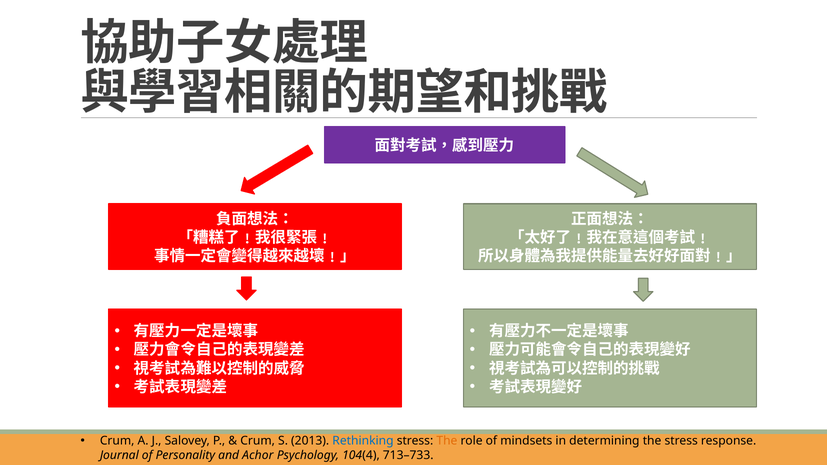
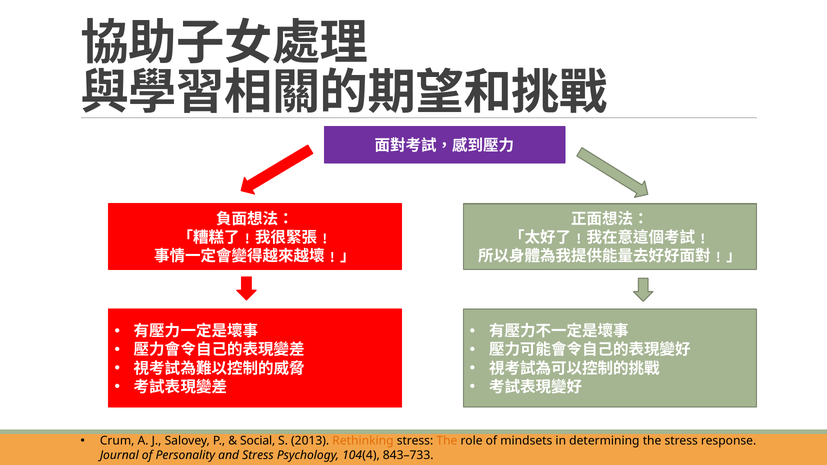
Crum at (258, 441): Crum -> Social
Rethinking colour: blue -> orange
and Achor: Achor -> Stress
713–733: 713–733 -> 843–733
